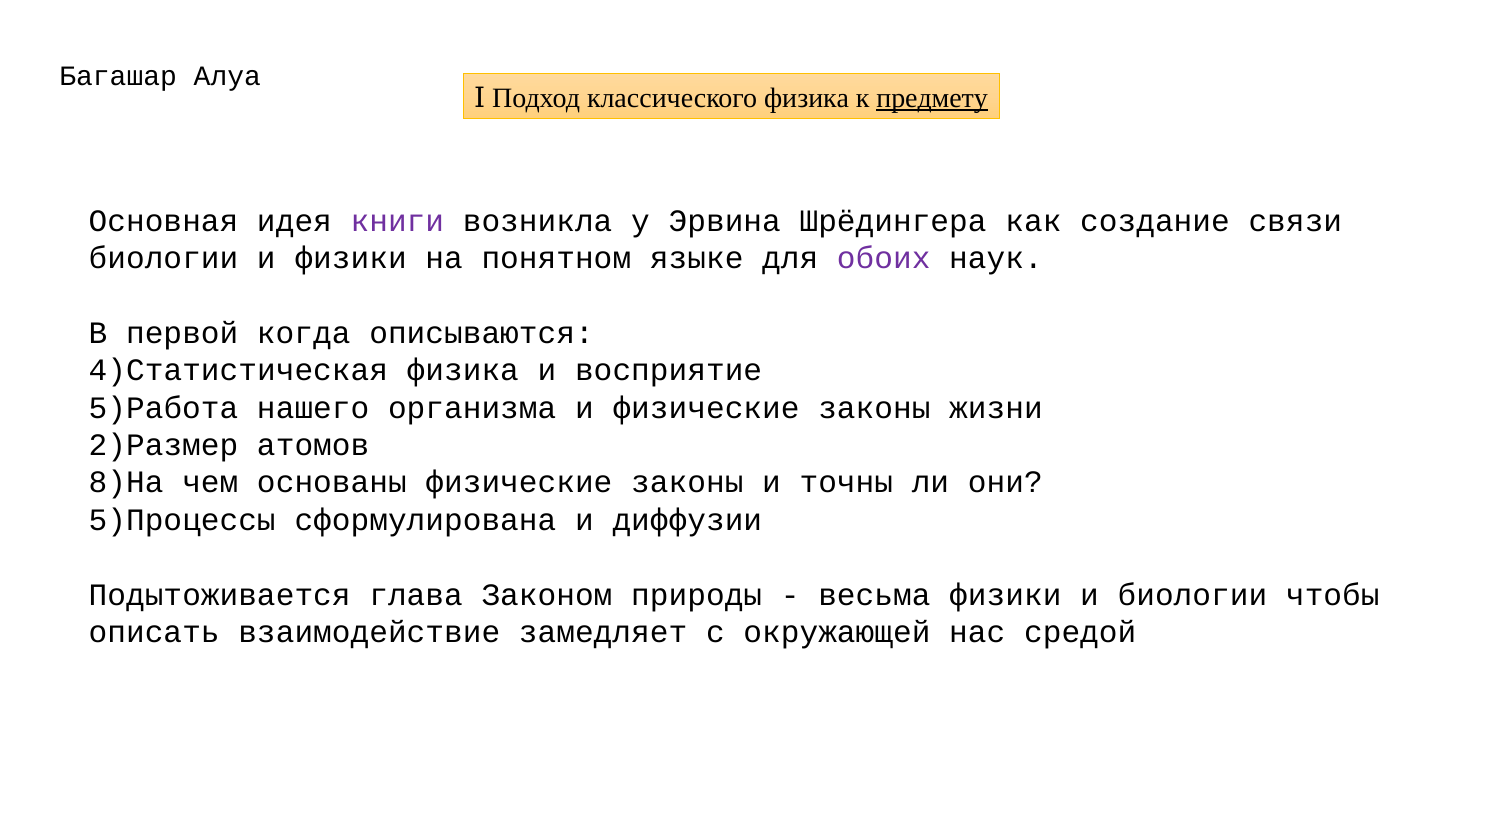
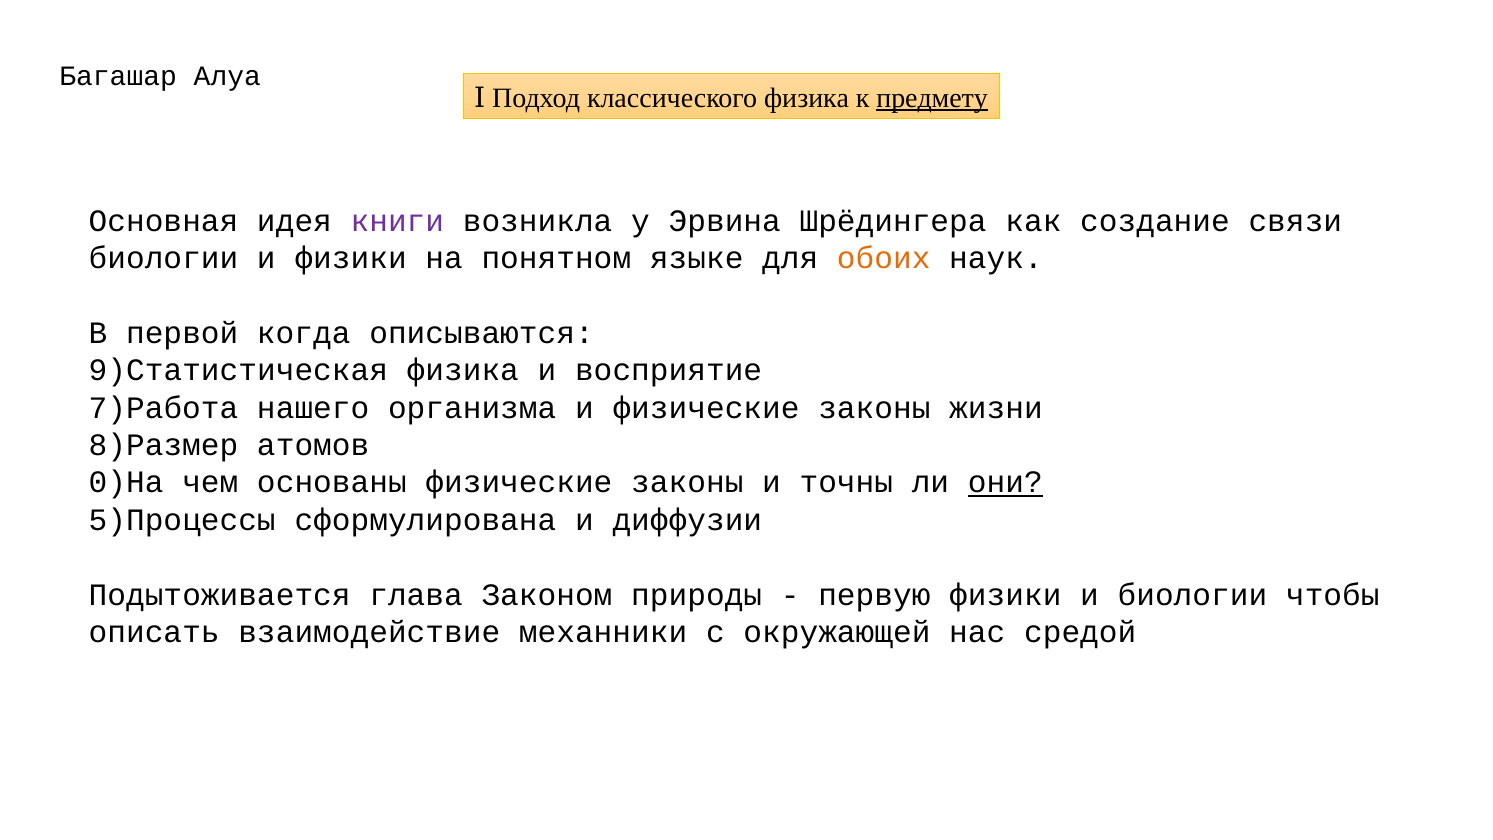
обоих colour: purple -> orange
4)Статистическая: 4)Статистическая -> 9)Статистическая
5)Работа: 5)Работа -> 7)Работа
2)Размер: 2)Размер -> 8)Размер
8)На: 8)На -> 0)На
они underline: none -> present
весьма: весьма -> первую
замедляет: замедляет -> механники
